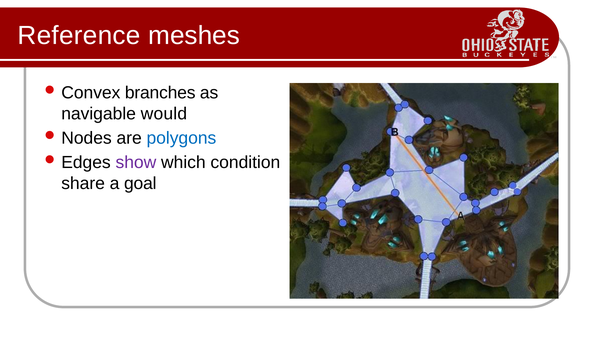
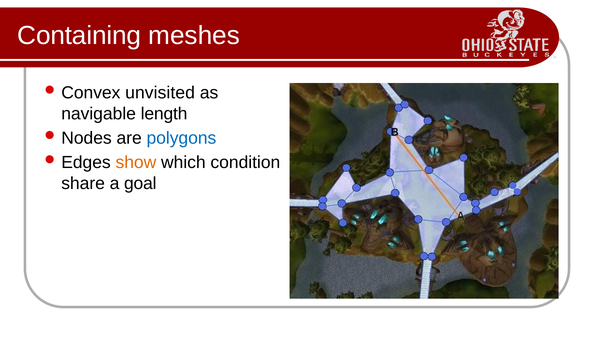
Reference: Reference -> Containing
branches: branches -> unvisited
would: would -> length
show colour: purple -> orange
